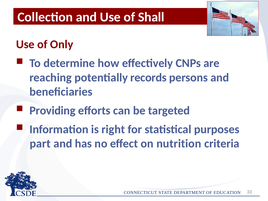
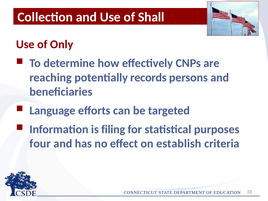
Providing: Providing -> Language
right: right -> filing
part: part -> four
nutrition: nutrition -> establish
